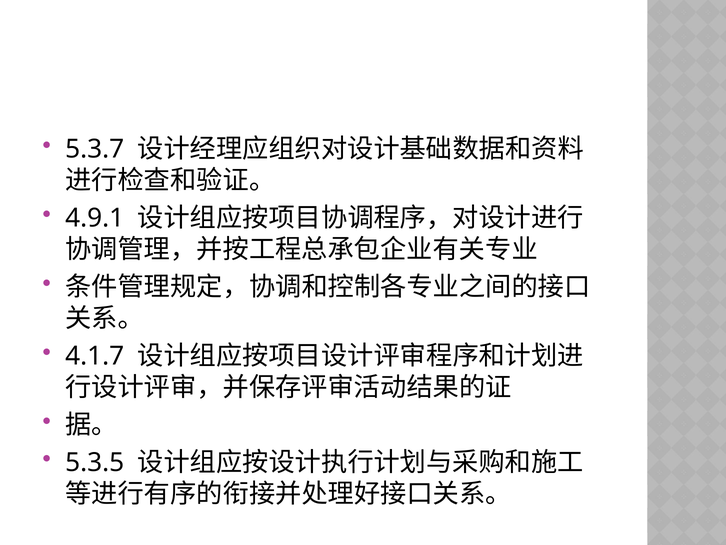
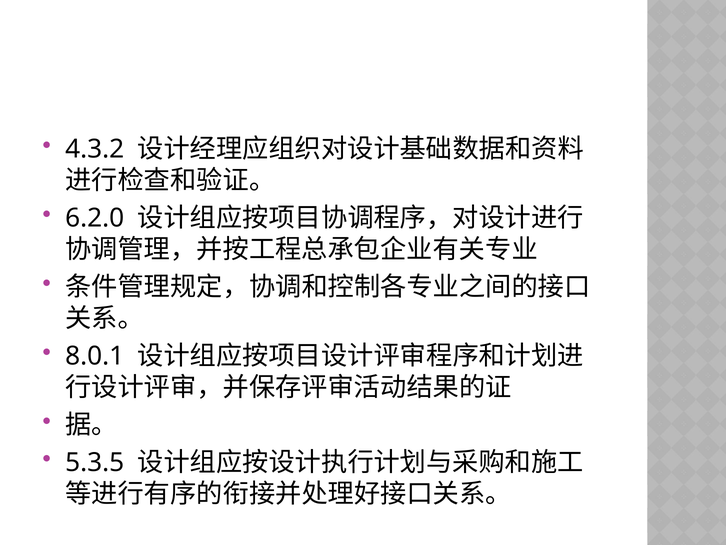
5.3.7: 5.3.7 -> 4.3.2
4.9.1: 4.9.1 -> 6.2.0
4.1.7: 4.1.7 -> 8.0.1
